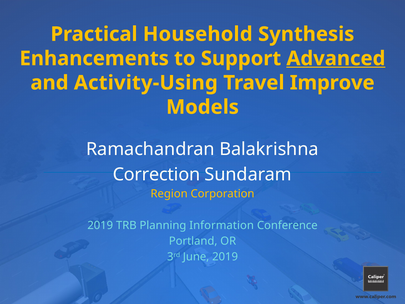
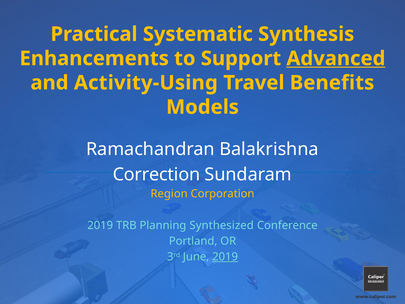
Household: Household -> Systematic
Improve: Improve -> Benefits
Information: Information -> Synthesized
2019 at (225, 257) underline: none -> present
